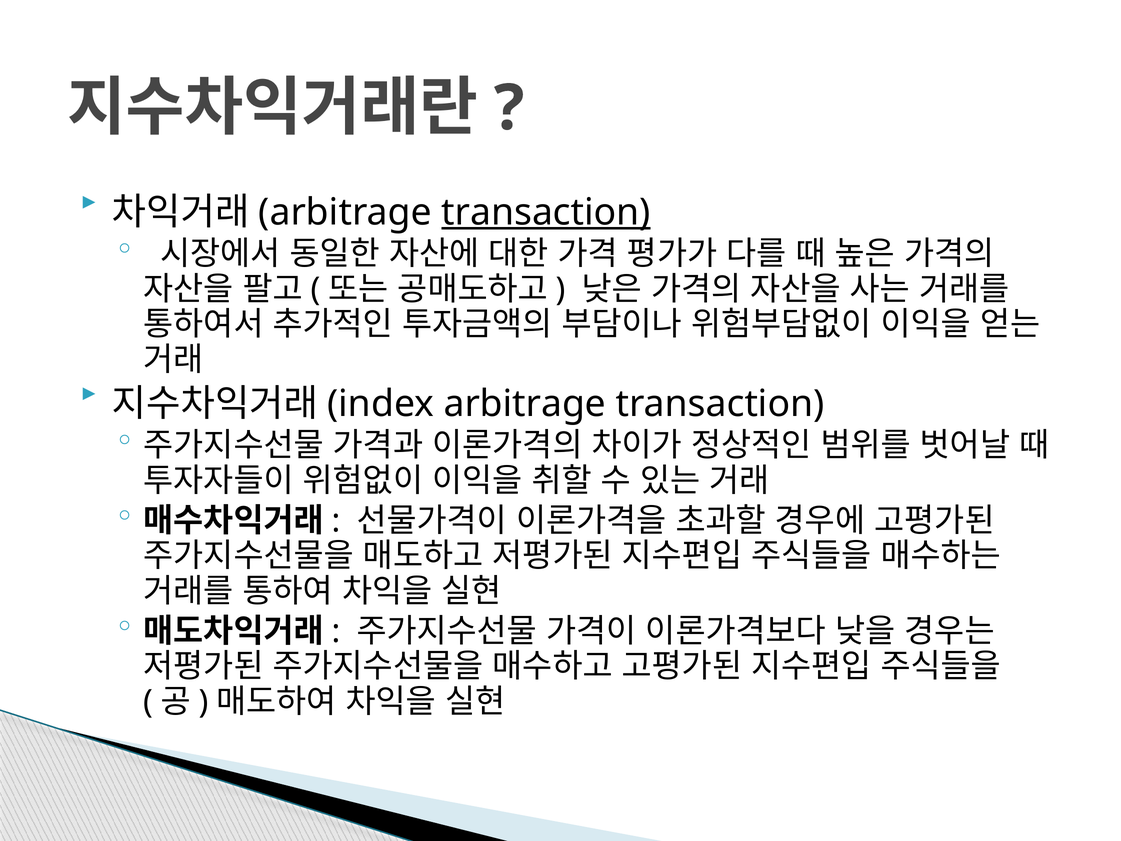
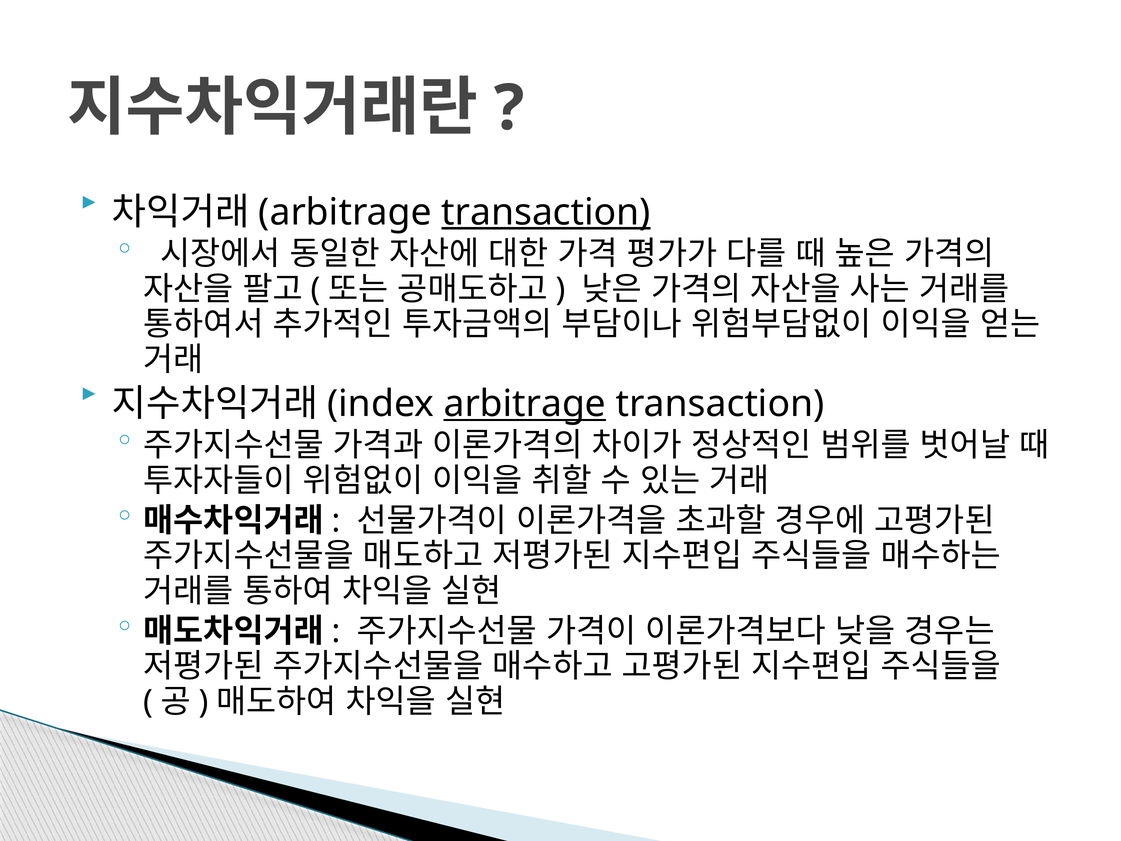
arbitrage at (525, 404) underline: none -> present
